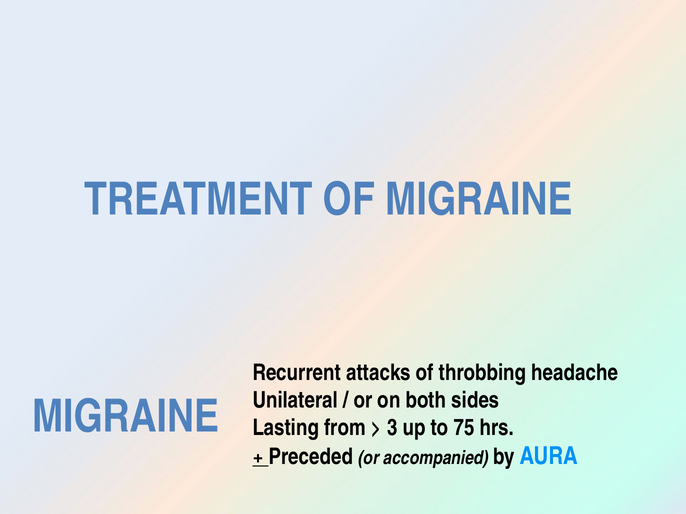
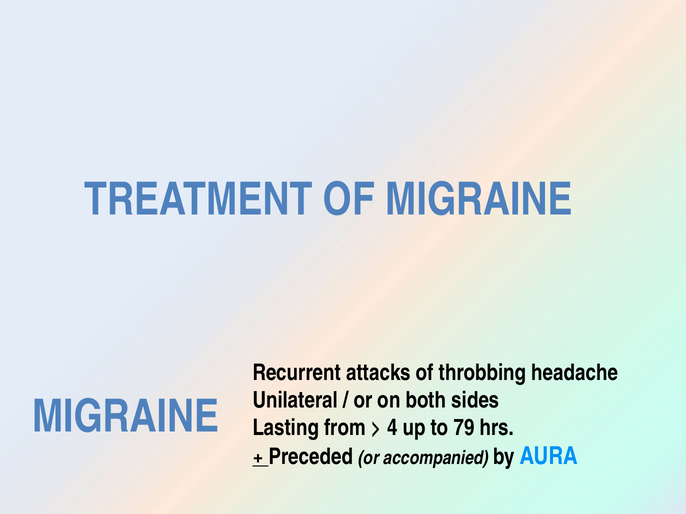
3: 3 -> 4
75: 75 -> 79
